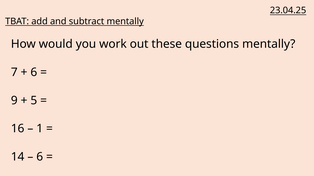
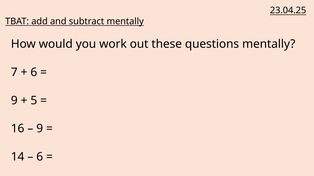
1 at (40, 129): 1 -> 9
